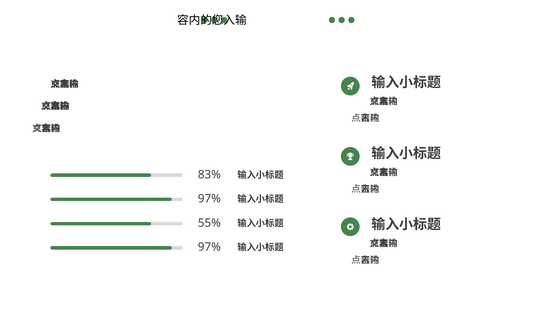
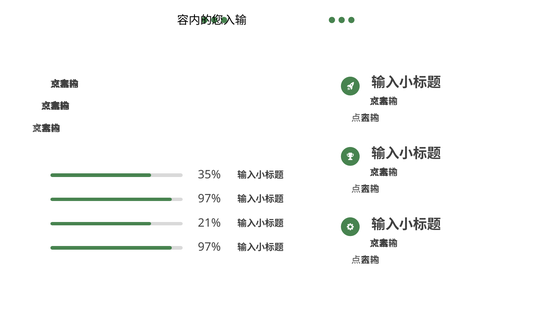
83%: 83% -> 35%
55%: 55% -> 21%
